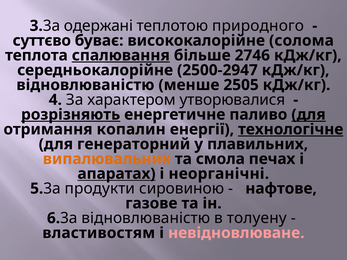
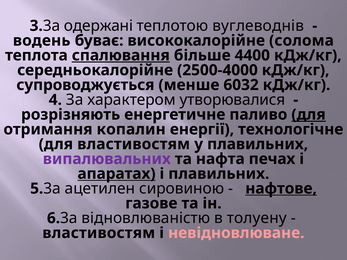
природного: природного -> вуглеводнів
суттєво: суттєво -> водень
2746: 2746 -> 4400
2500-2947: 2500-2947 -> 2500-4000
відновлюваністю at (85, 85): відновлюваністю -> супроводжується
2505: 2505 -> 6032
розрізняють underline: present -> none
технологічне underline: present -> none
для генераторний: генераторний -> властивостям
випалювальних colour: orange -> purple
смола: смола -> нафта
і неорганічні: неорганічні -> плавильних
продукти: продукти -> ацетилен
нафтове underline: none -> present
